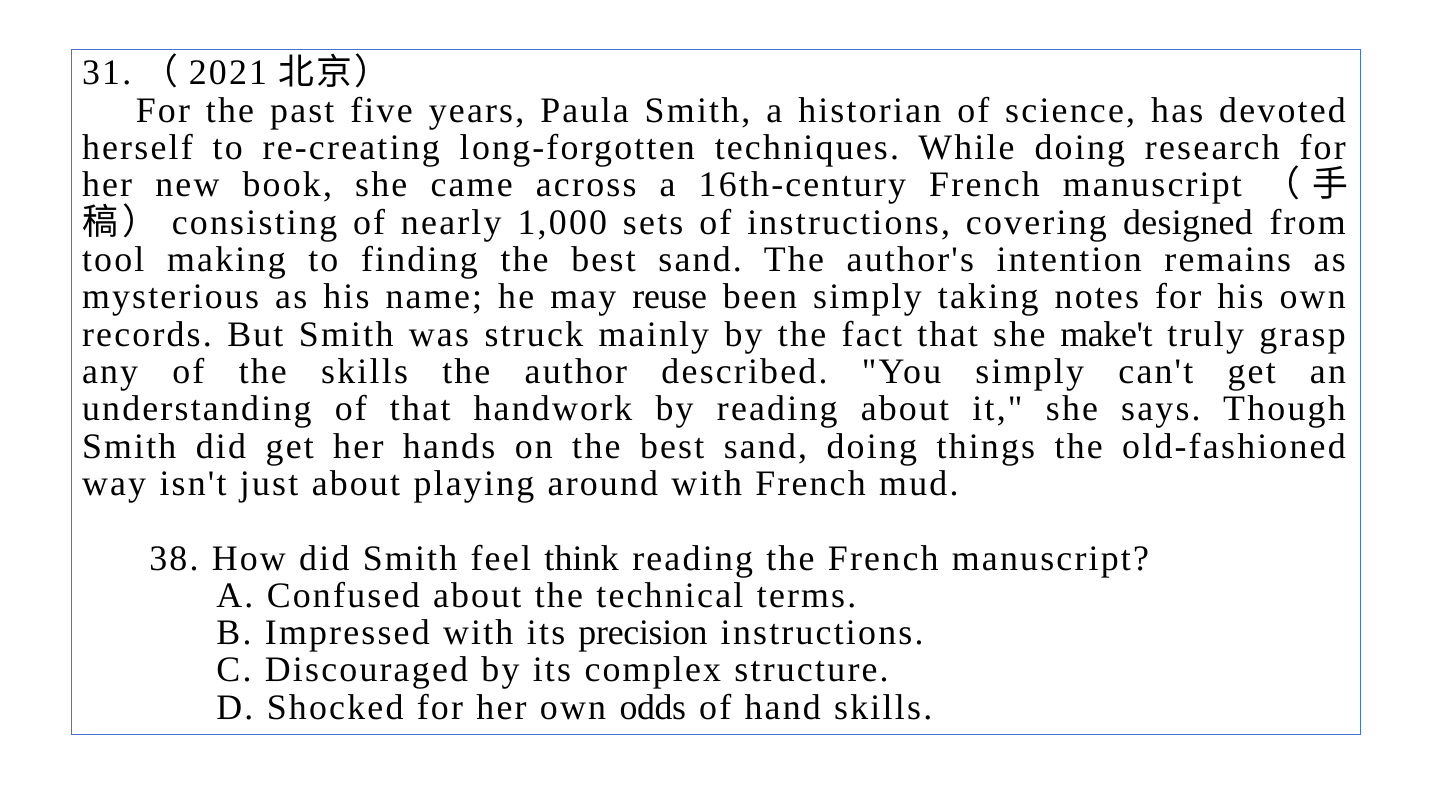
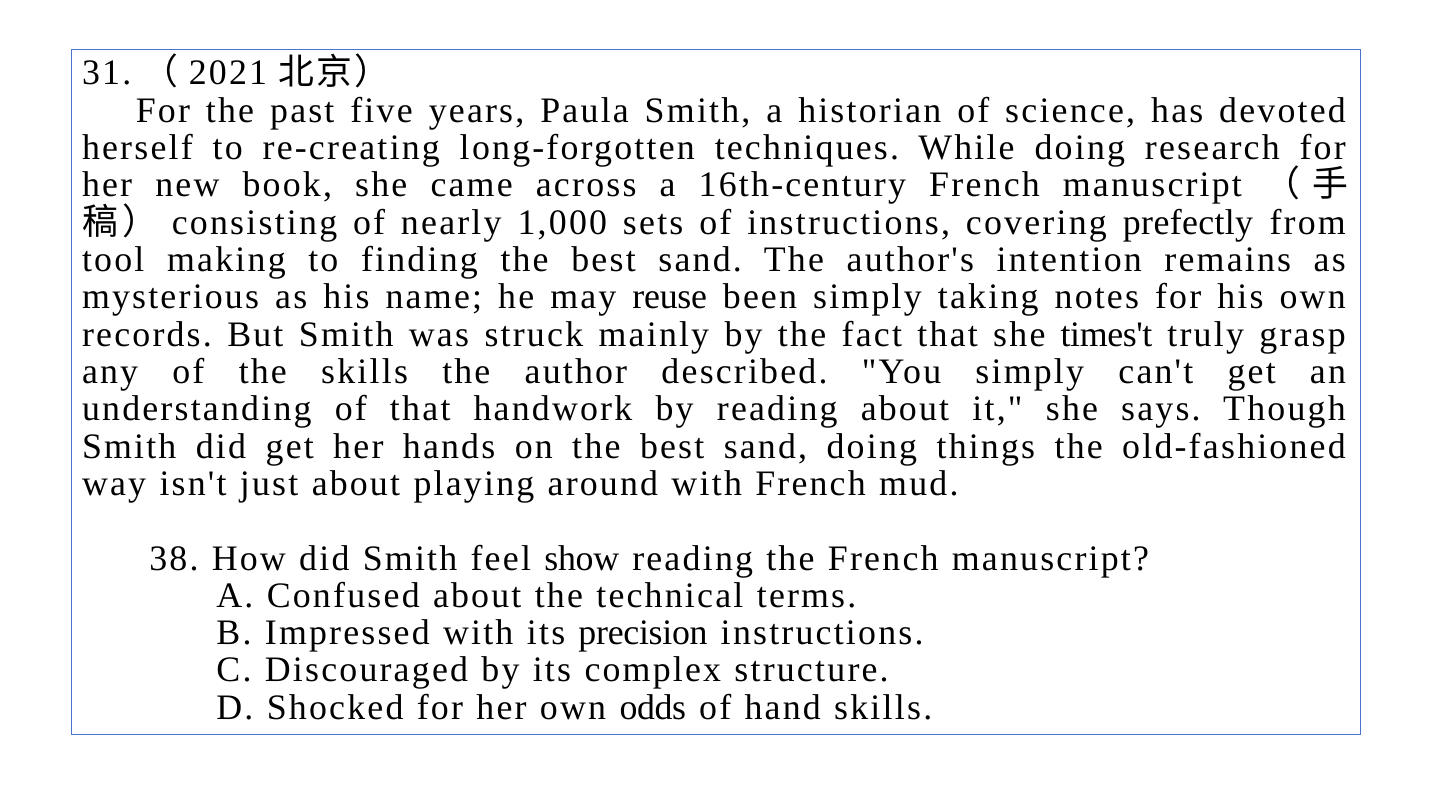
designed: designed -> prefectly
make't: make't -> times't
think: think -> show
